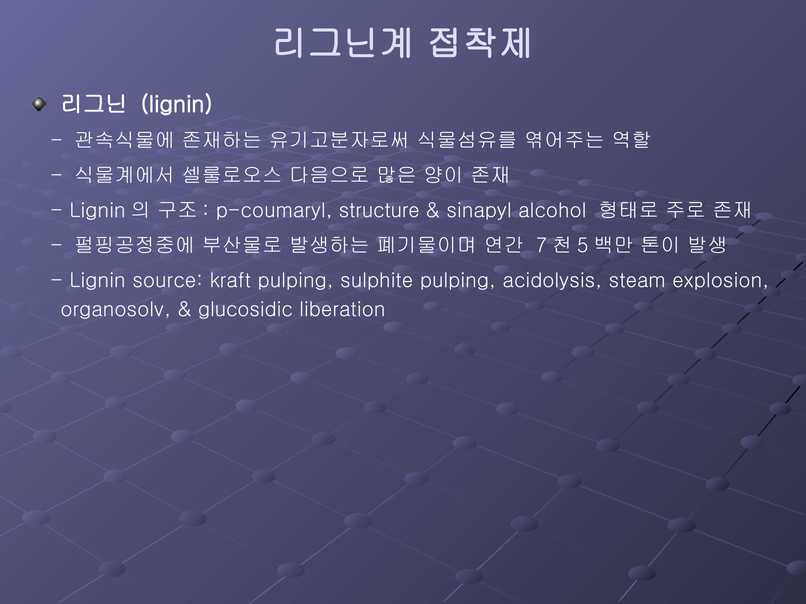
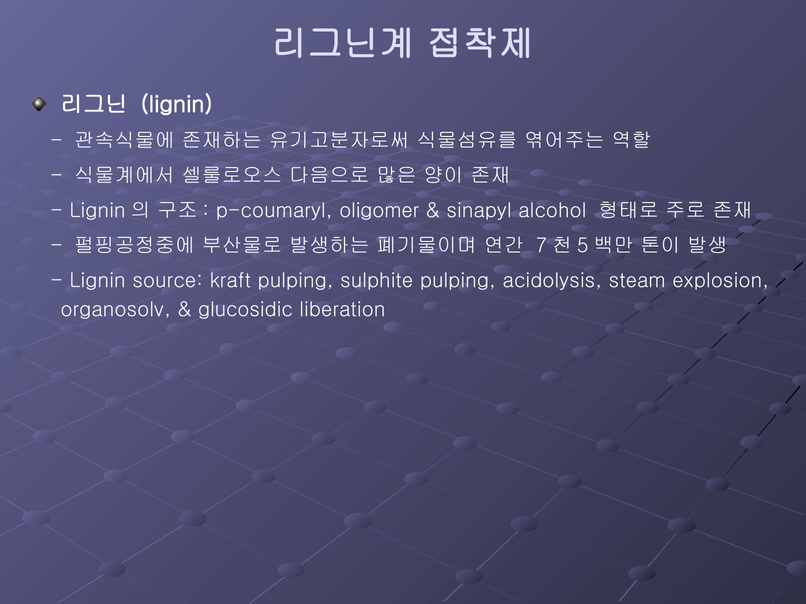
structure: structure -> oligomer
